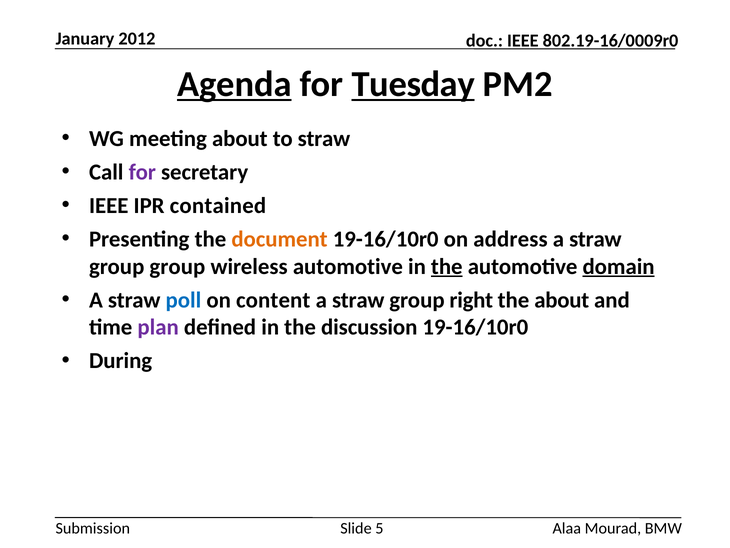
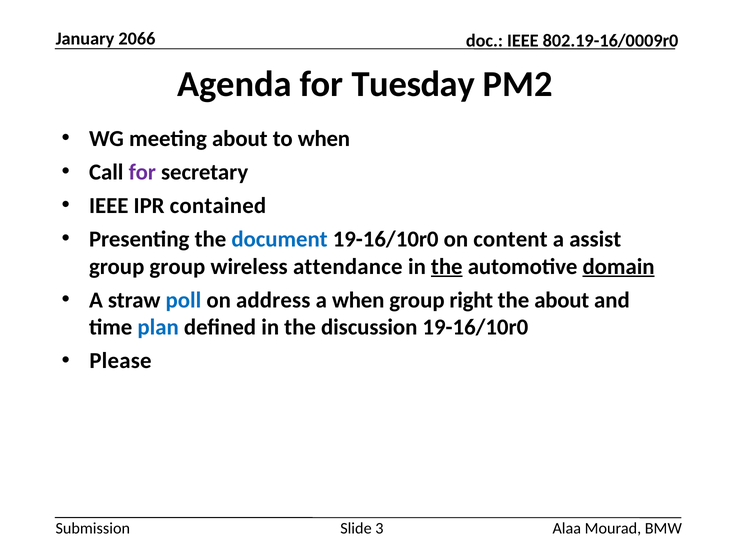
2012: 2012 -> 2066
Agenda underline: present -> none
Tuesday underline: present -> none
to straw: straw -> when
document colour: orange -> blue
address: address -> content
straw at (595, 239): straw -> assist
wireless automotive: automotive -> attendance
content: content -> address
straw at (358, 300): straw -> when
plan colour: purple -> blue
During: During -> Please
5: 5 -> 3
